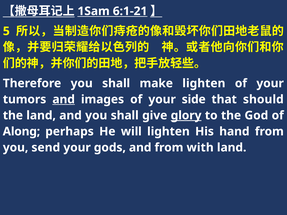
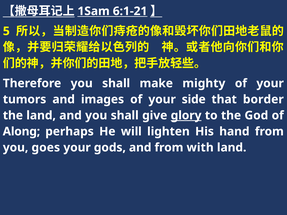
make lighten: lighten -> mighty
and at (64, 99) underline: present -> none
should: should -> border
send: send -> goes
